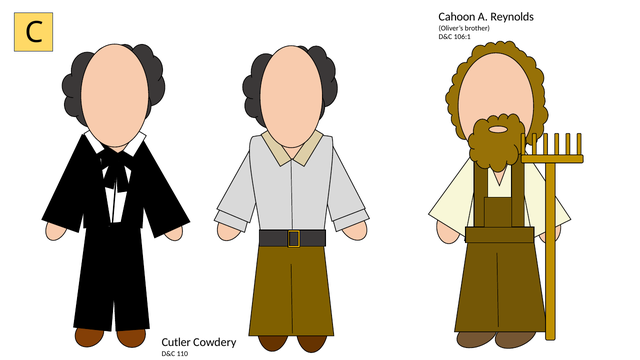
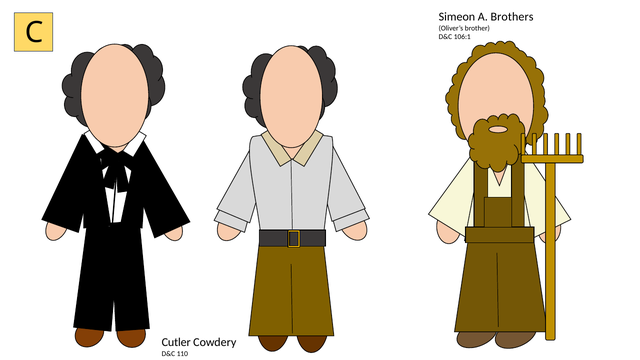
Cahoon: Cahoon -> Simeon
Reynolds: Reynolds -> Brothers
